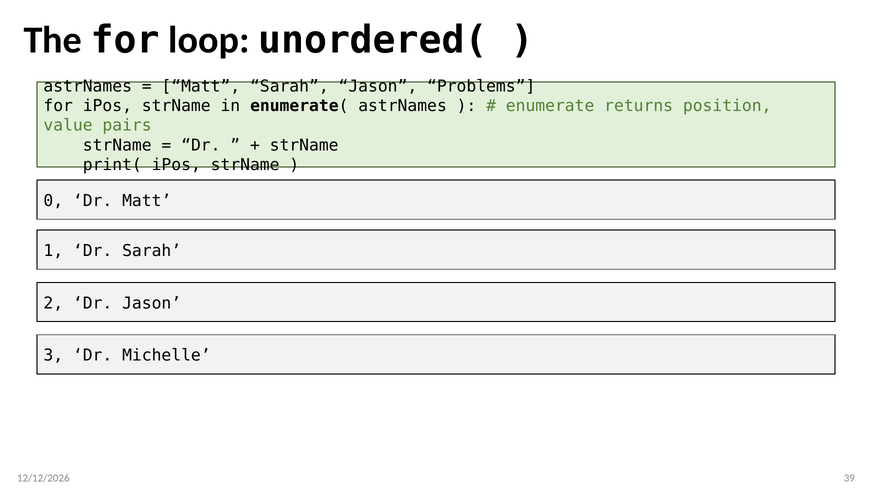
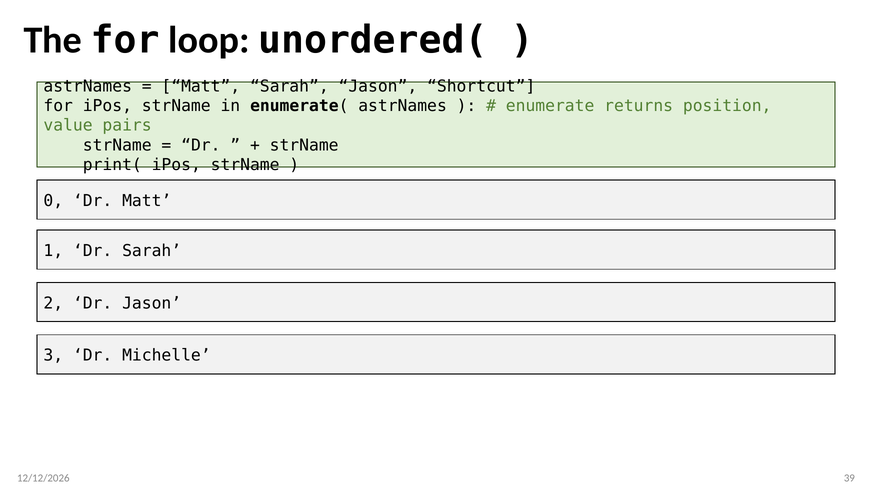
Problems: Problems -> Shortcut
